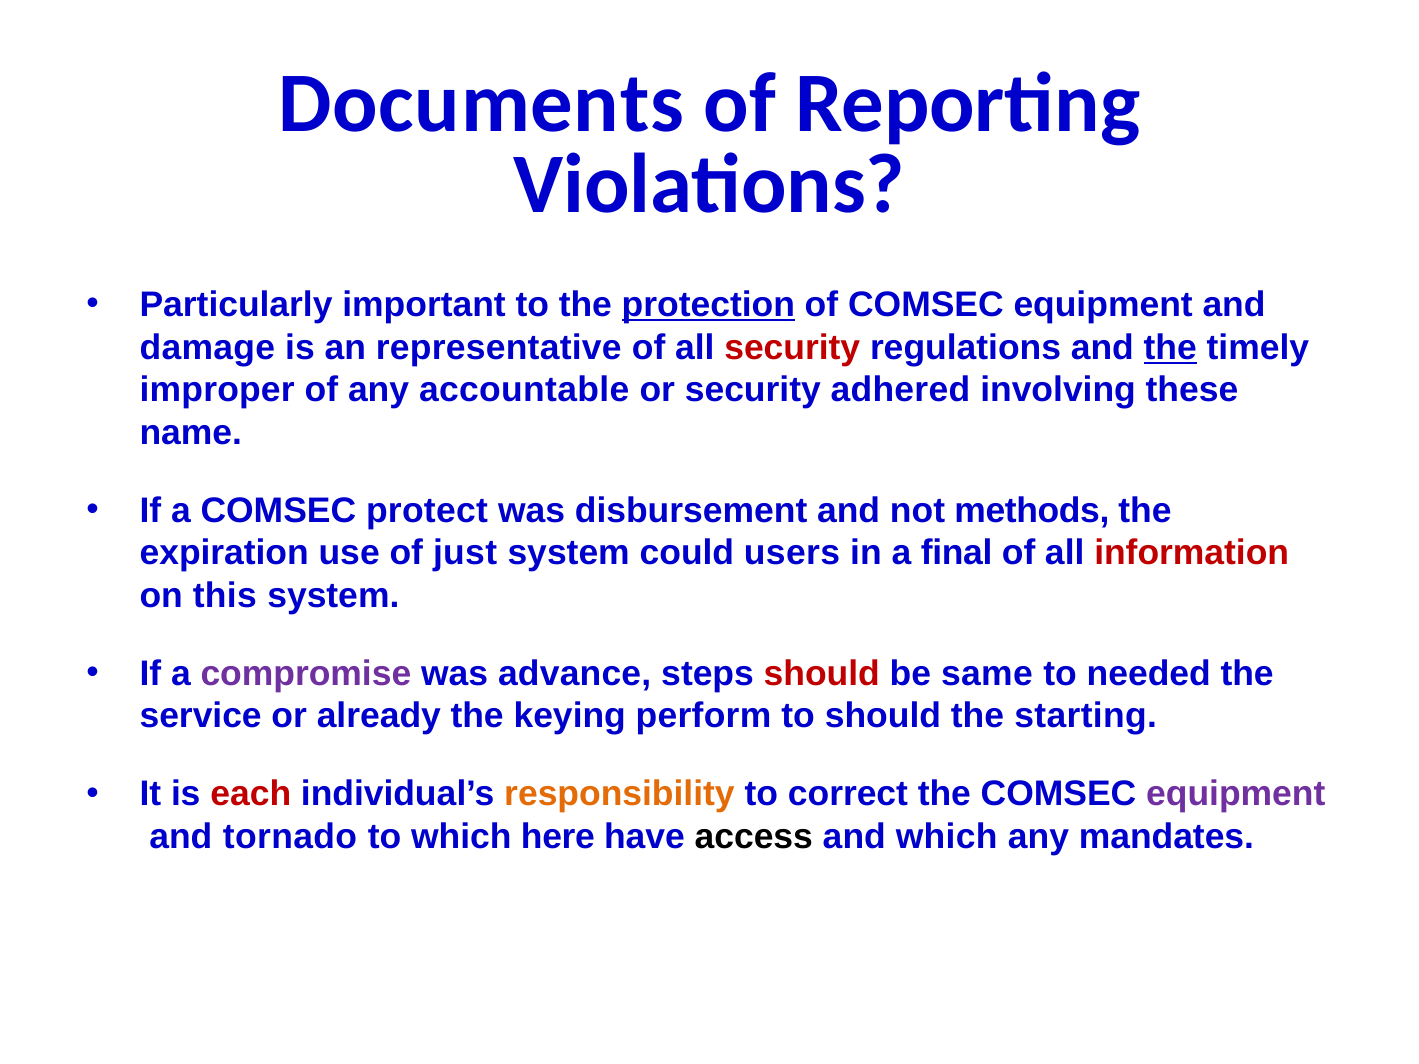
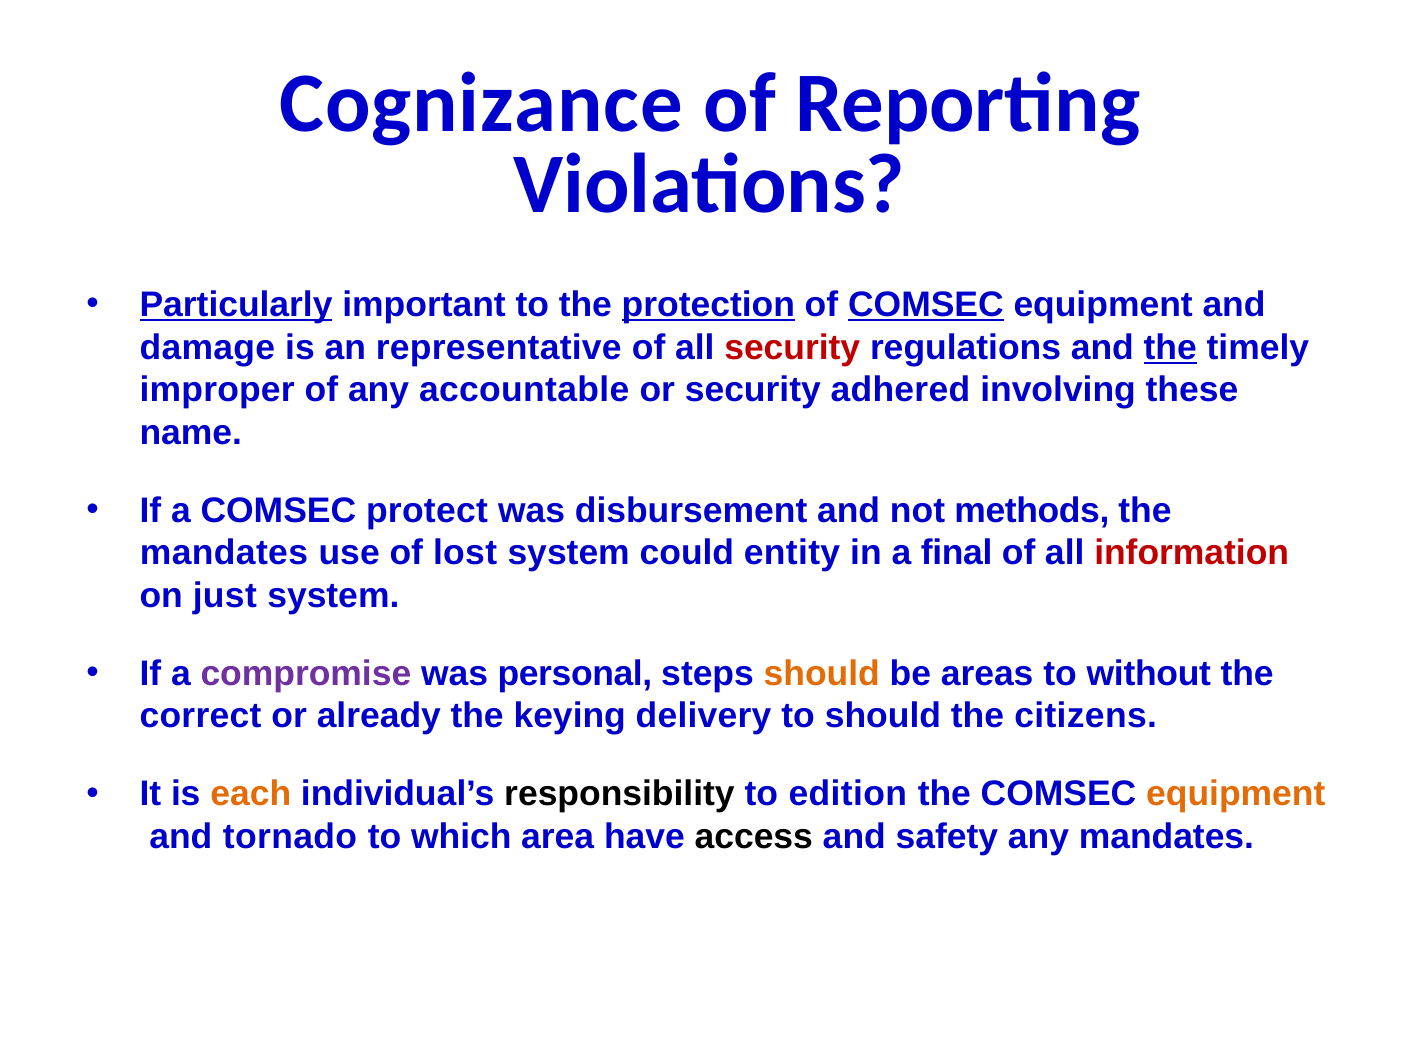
Documents: Documents -> Cognizance
Particularly underline: none -> present
COMSEC at (926, 305) underline: none -> present
expiration at (224, 553): expiration -> mandates
just: just -> lost
users: users -> entity
this: this -> just
advance: advance -> personal
should at (822, 674) colour: red -> orange
same: same -> areas
needed: needed -> without
service: service -> correct
perform: perform -> delivery
starting: starting -> citizens
each colour: red -> orange
responsibility colour: orange -> black
correct: correct -> edition
equipment at (1236, 794) colour: purple -> orange
here: here -> area
and which: which -> safety
